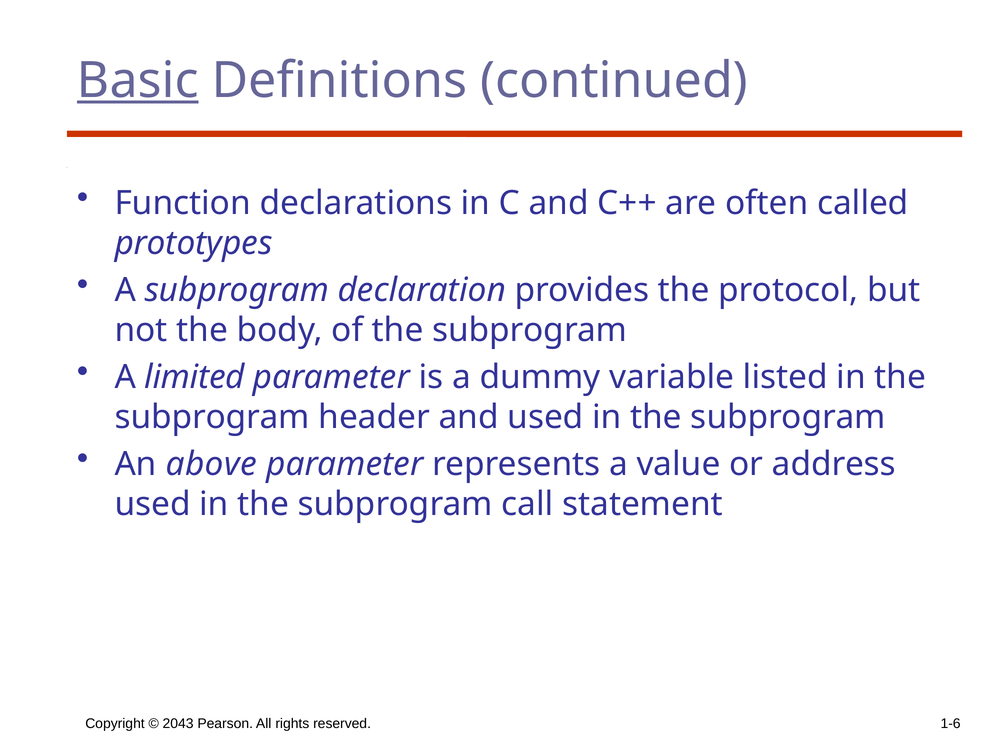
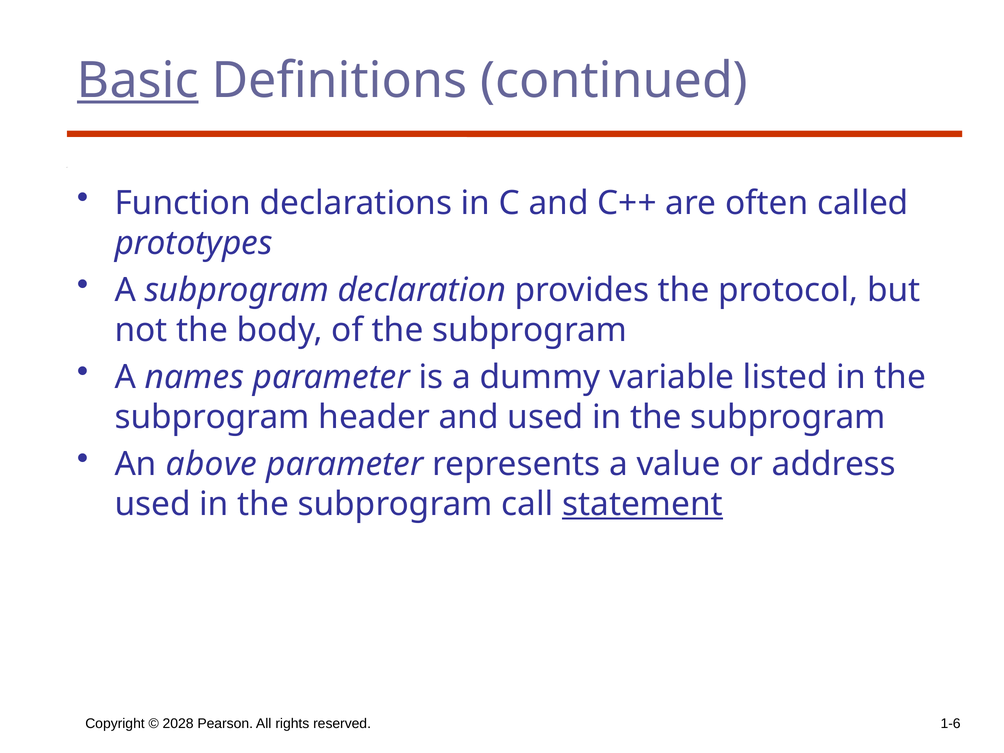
limited: limited -> names
statement underline: none -> present
2043: 2043 -> 2028
